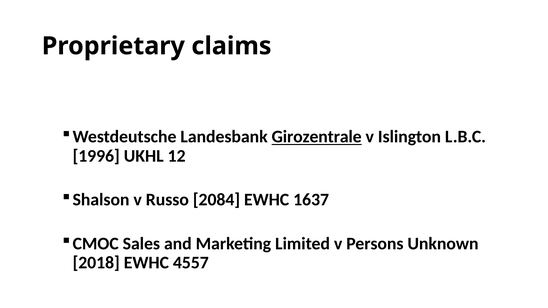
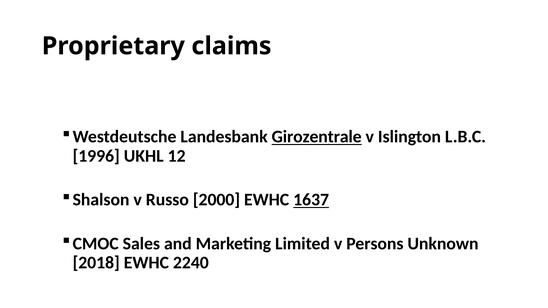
2084: 2084 -> 2000
1637 underline: none -> present
4557: 4557 -> 2240
